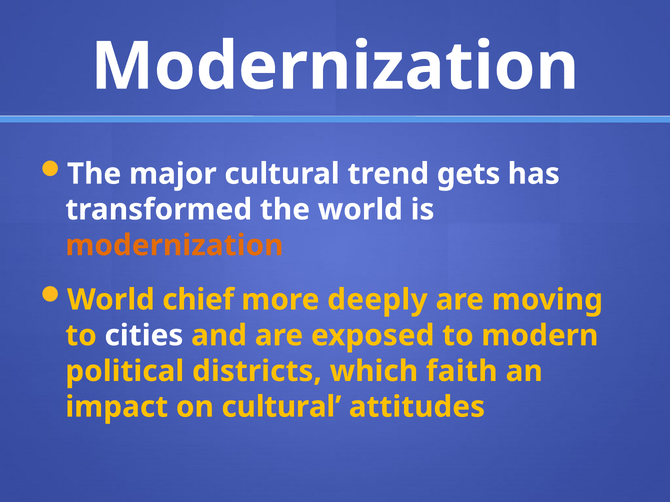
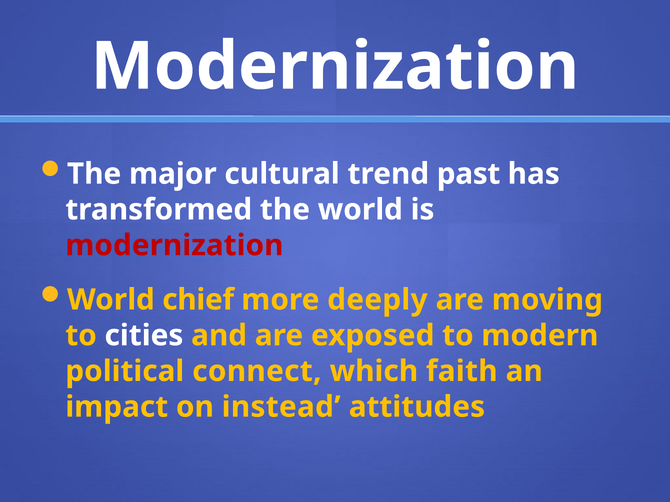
gets: gets -> past
modernization at (174, 246) colour: orange -> red
districts: districts -> connect
on cultural: cultural -> instead
